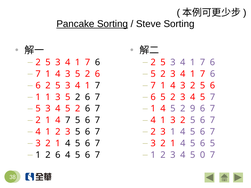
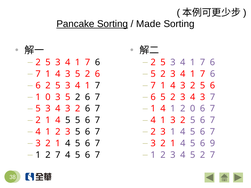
Steve: Steve -> Made
1 1: 1 -> 0
5 at (203, 97): 5 -> 3
5 3 4 5: 5 -> 3
5 at (173, 109): 5 -> 1
2 9: 9 -> 0
7 at (68, 120): 7 -> 5
5 6 5: 5 -> 9
1 2 6: 6 -> 7
4 5 0: 0 -> 2
